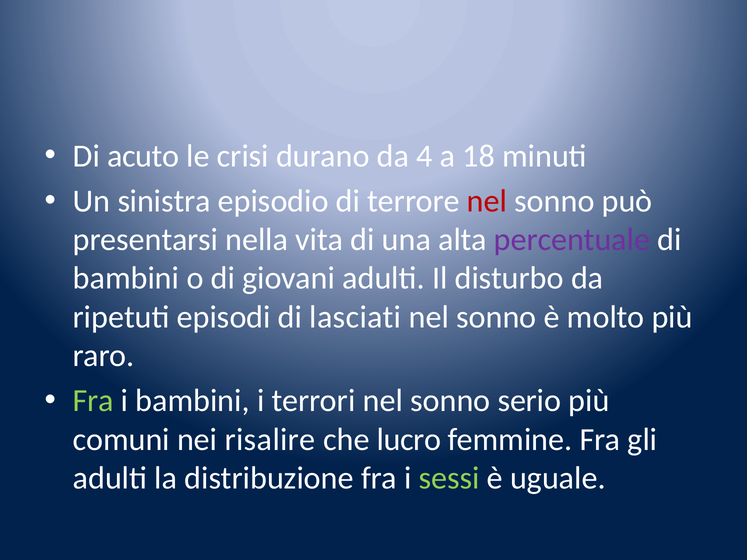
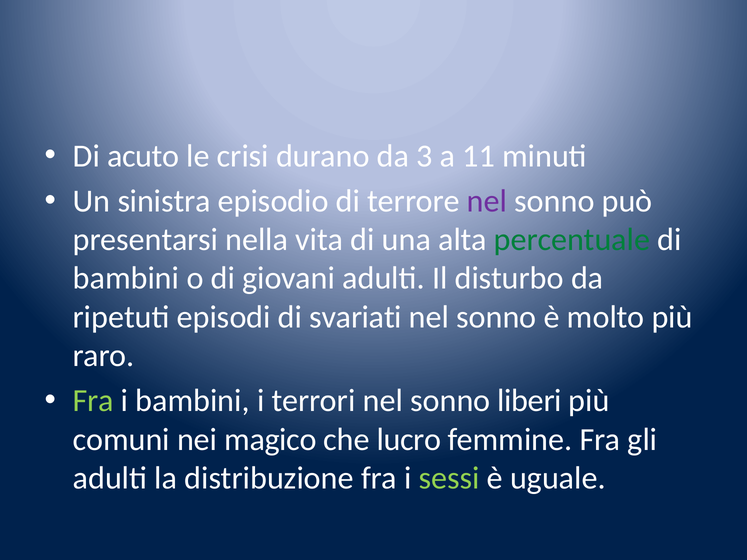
4: 4 -> 3
18: 18 -> 11
nel at (487, 201) colour: red -> purple
percentuale colour: purple -> green
lasciati: lasciati -> svariati
serio: serio -> liberi
risalire: risalire -> magico
